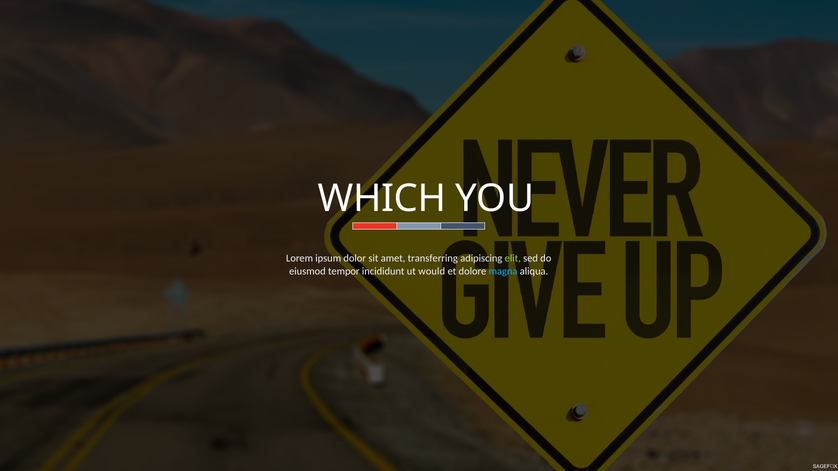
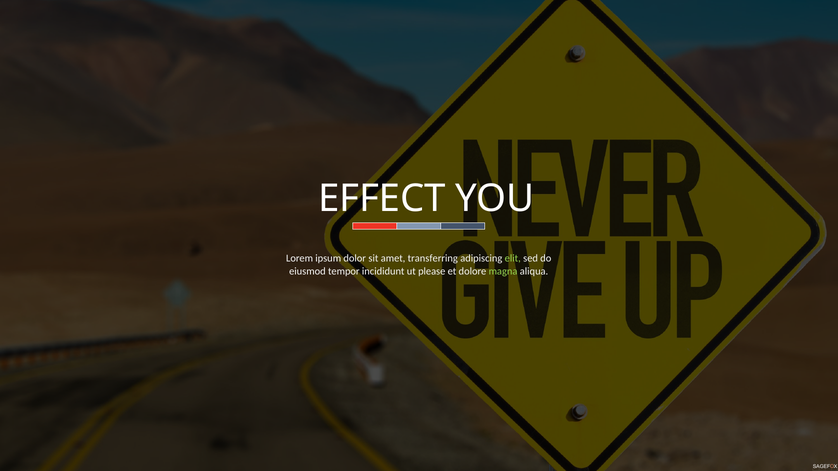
WHICH: WHICH -> EFFECT
would: would -> please
magna colour: light blue -> light green
